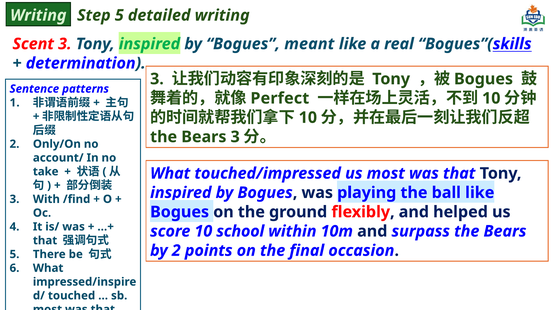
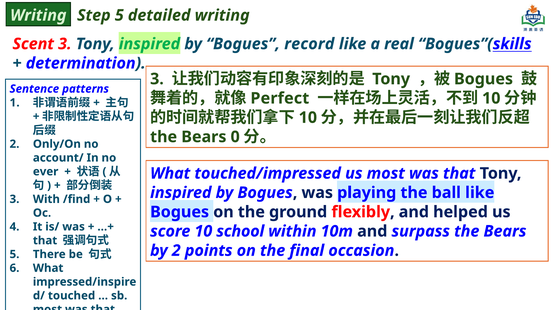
meant: meant -> record
Bears 3: 3 -> 0
take: take -> ever
